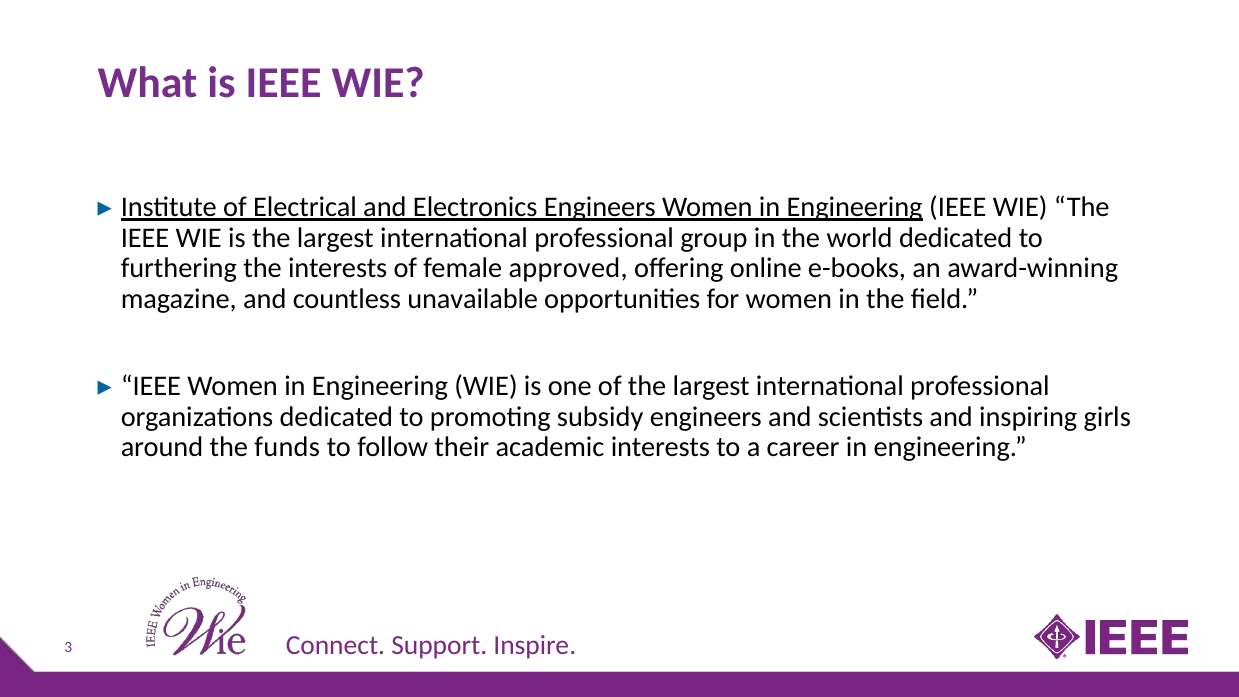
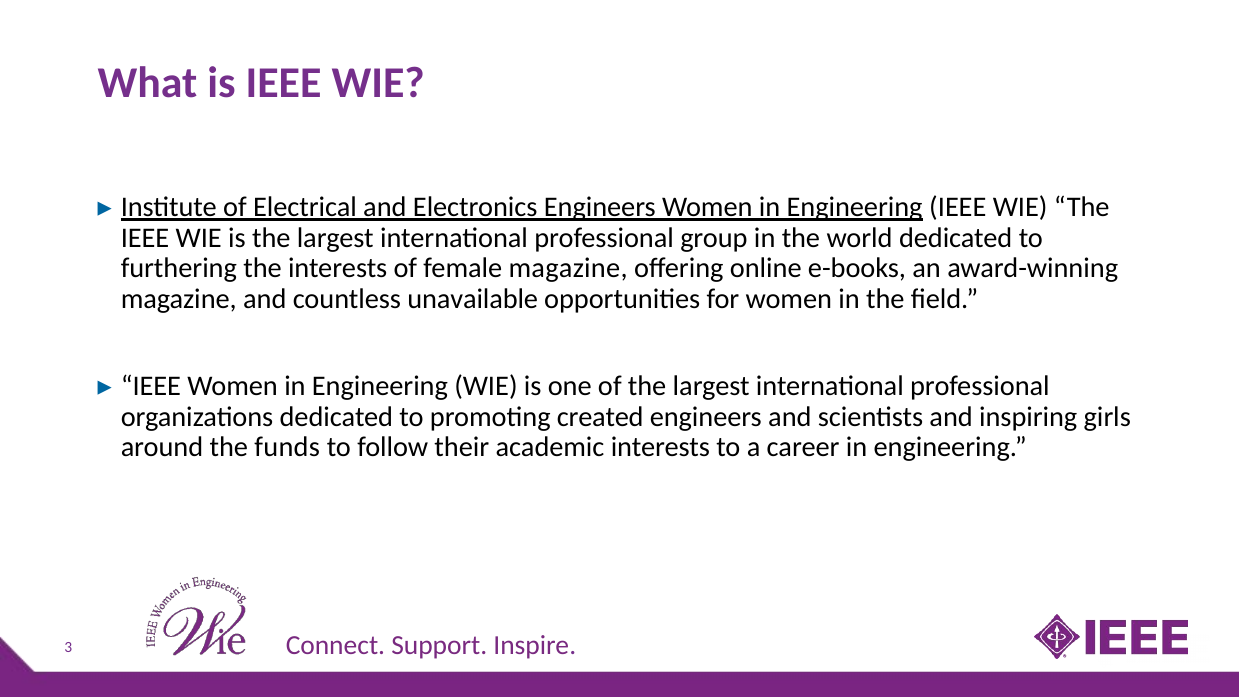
female approved: approved -> magazine
subsidy: subsidy -> created
